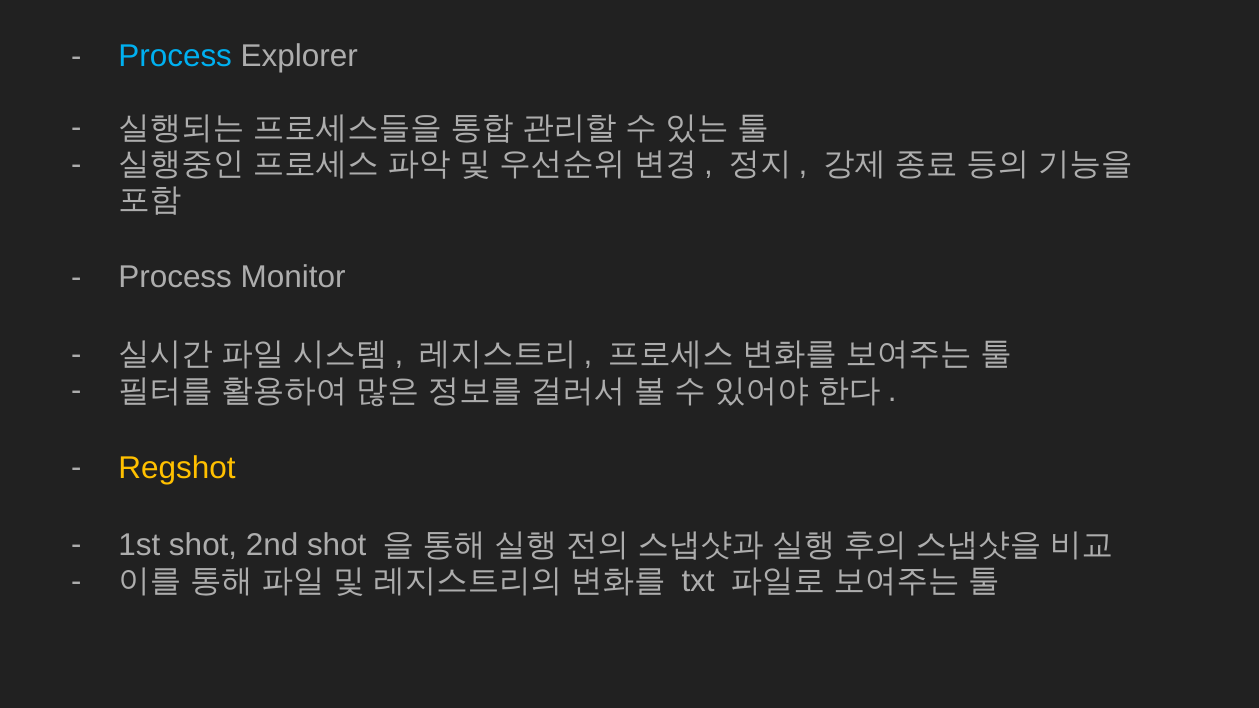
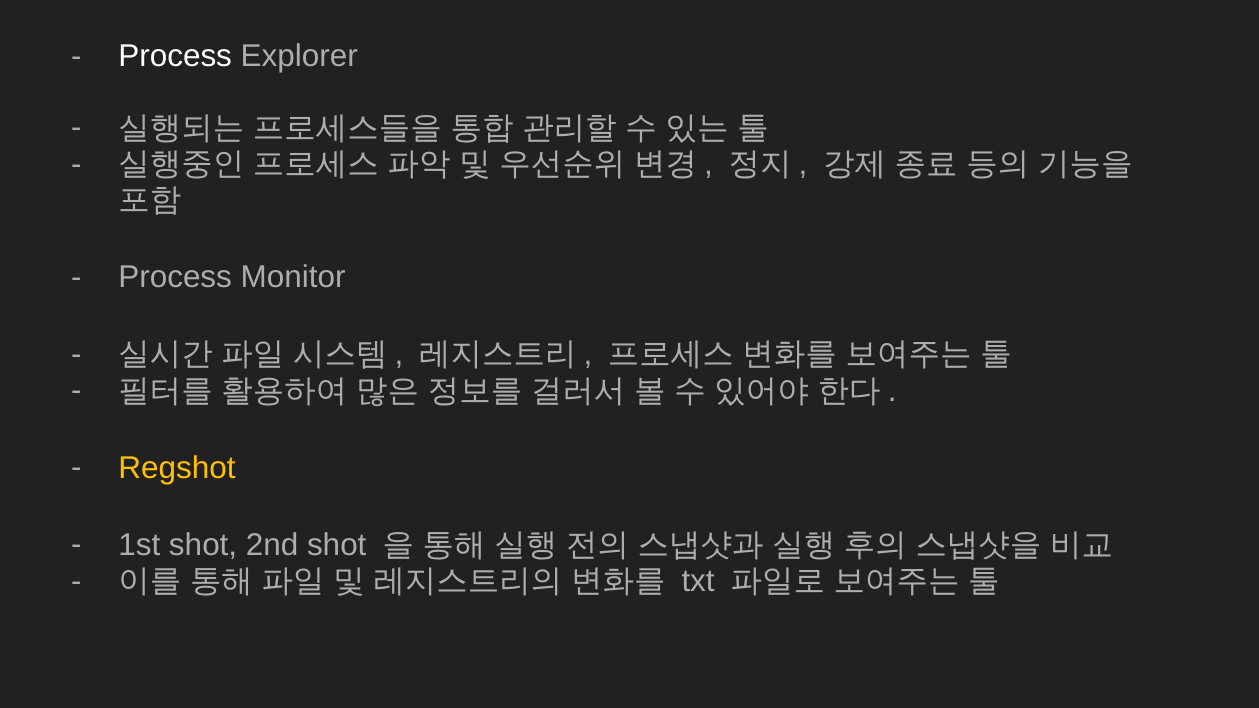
Process at (175, 56) colour: light blue -> white
